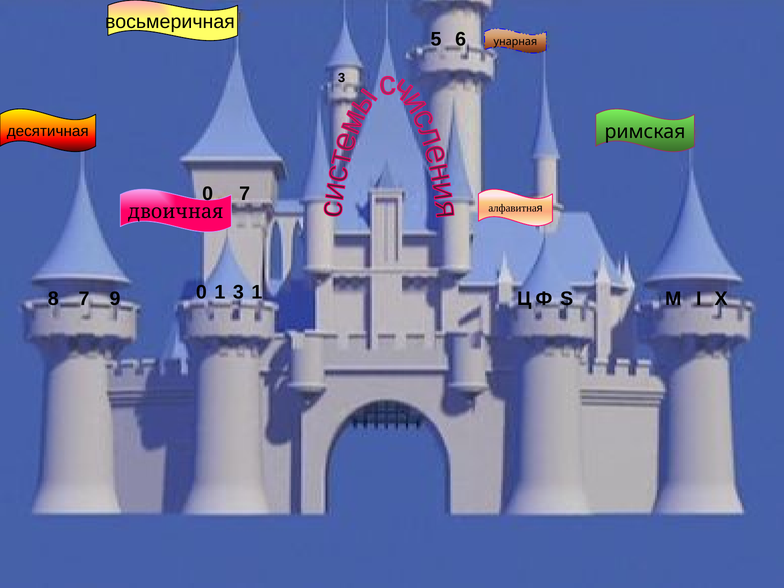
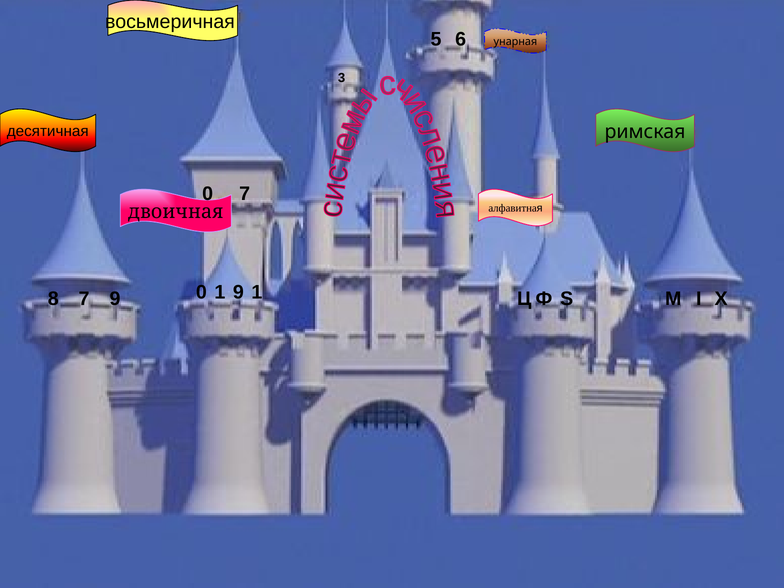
1 3: 3 -> 9
